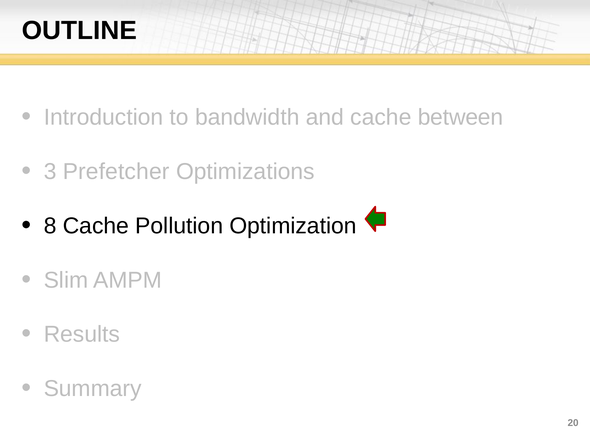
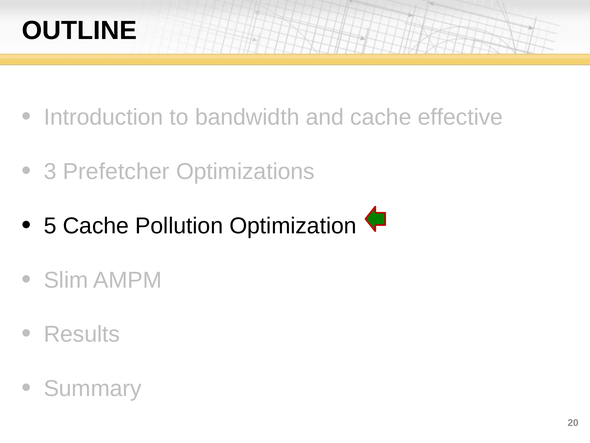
between: between -> effective
8: 8 -> 5
